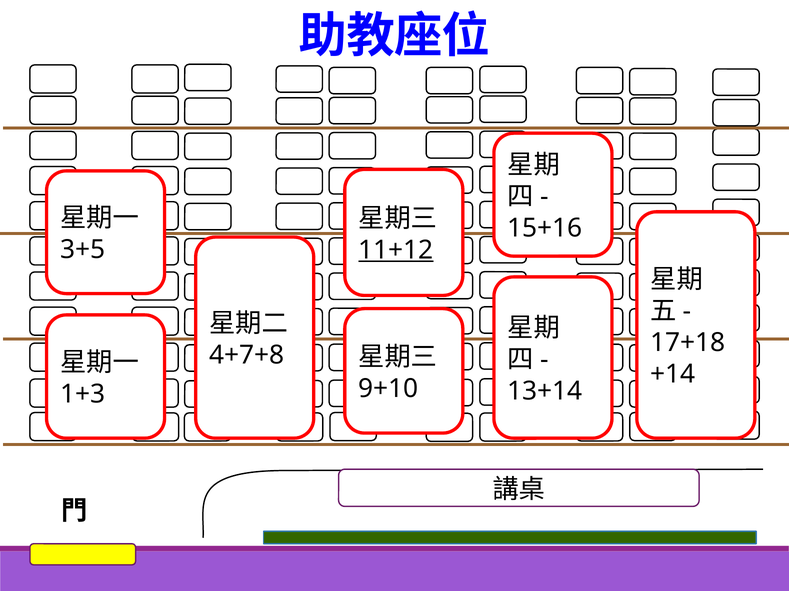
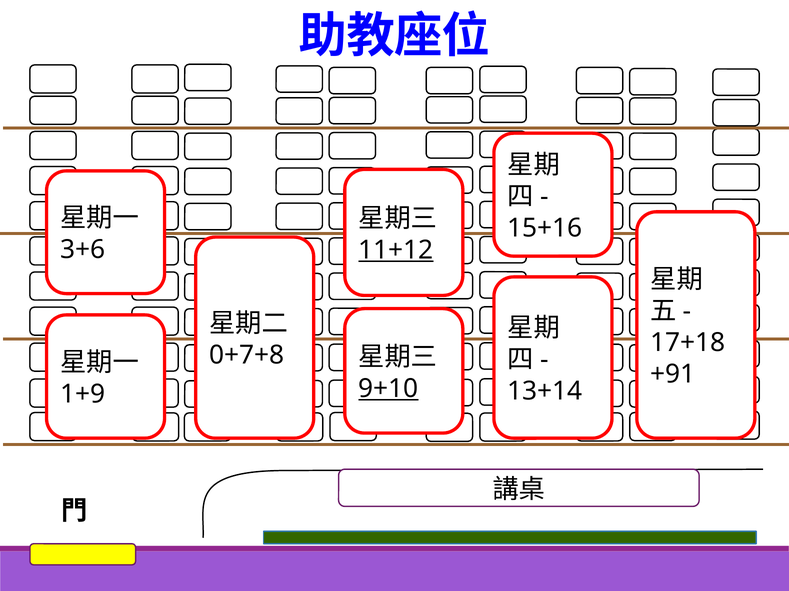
3+5: 3+5 -> 3+6
4+7+8: 4+7+8 -> 0+7+8
+14: +14 -> +91
9+10 underline: none -> present
1+3: 1+3 -> 1+9
